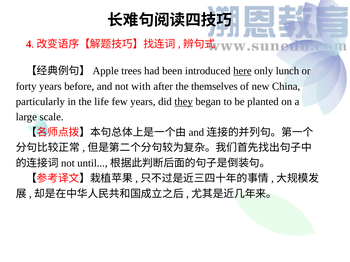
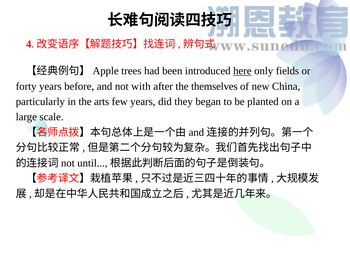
lunch: lunch -> fields
life: life -> arts
they underline: present -> none
